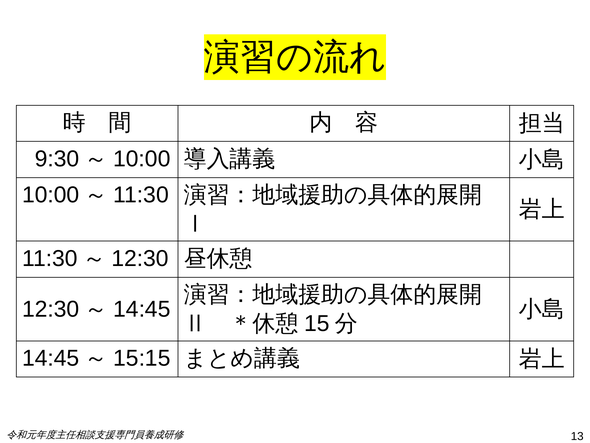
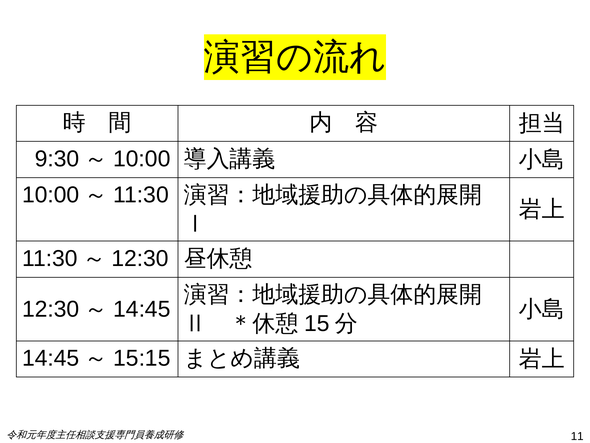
13: 13 -> 11
